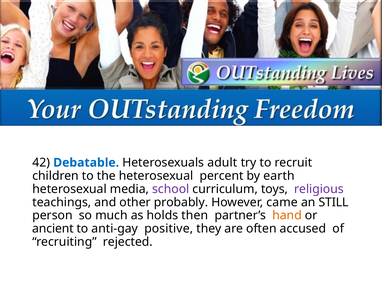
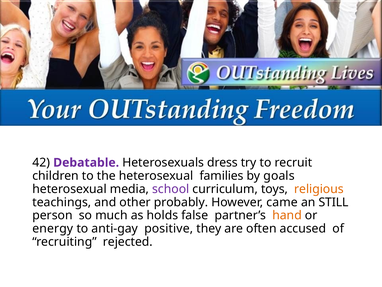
Debatable colour: blue -> purple
adult: adult -> dress
percent: percent -> families
earth: earth -> goals
religious colour: purple -> orange
then: then -> false
ancient: ancient -> energy
